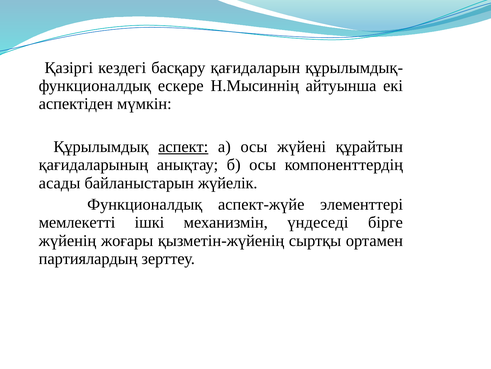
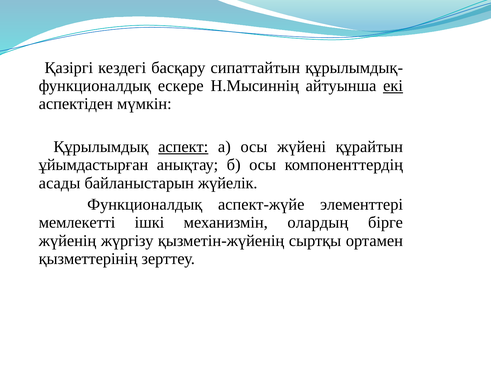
қағидаларын: қағидаларын -> сипаттайтын
екі underline: none -> present
қағидаларының: қағидаларының -> ұйымдастырған
үндеседі: үндеседі -> олардың
жоғары: жоғары -> жүргізу
партиялардың: партиялардың -> қызметтерінің
